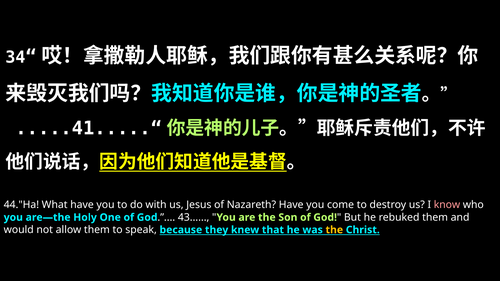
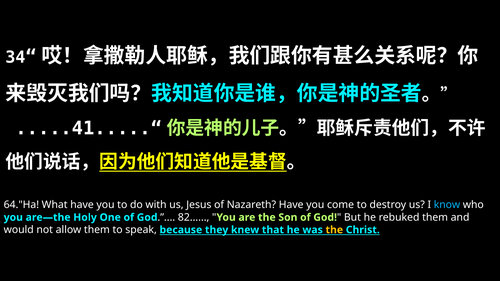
44."Ha: 44."Ha -> 64."Ha
know colour: pink -> light blue
43: 43 -> 82
